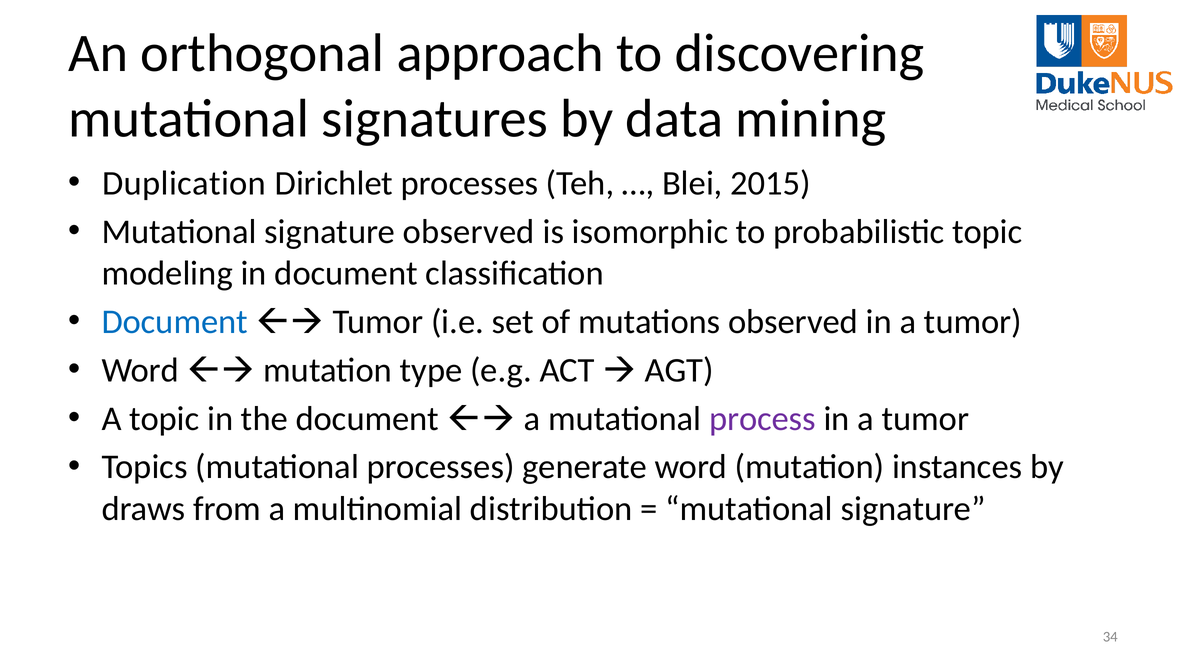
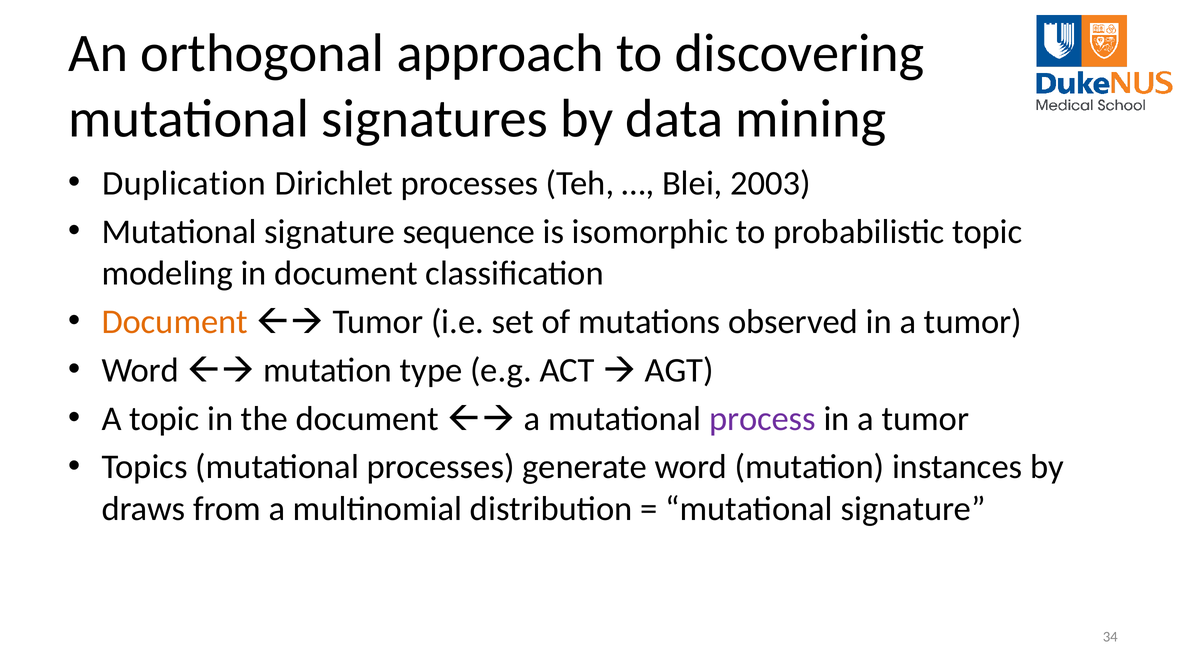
2015: 2015 -> 2003
signature observed: observed -> sequence
Document at (175, 322) colour: blue -> orange
